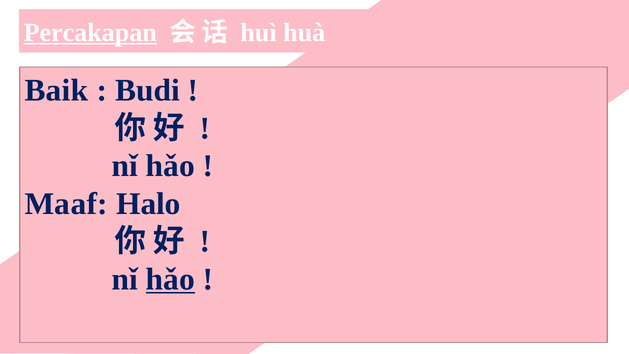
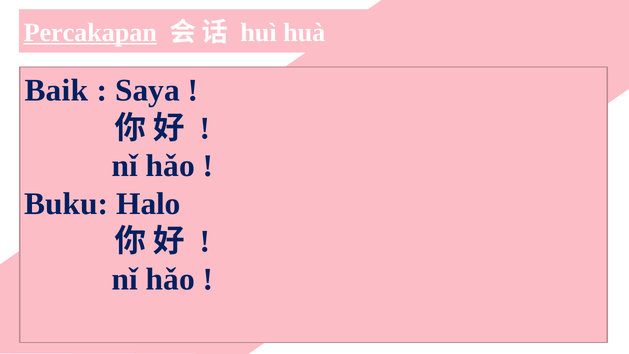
Budi: Budi -> Saya
Maaf: Maaf -> Buku
hǎo at (170, 279) underline: present -> none
